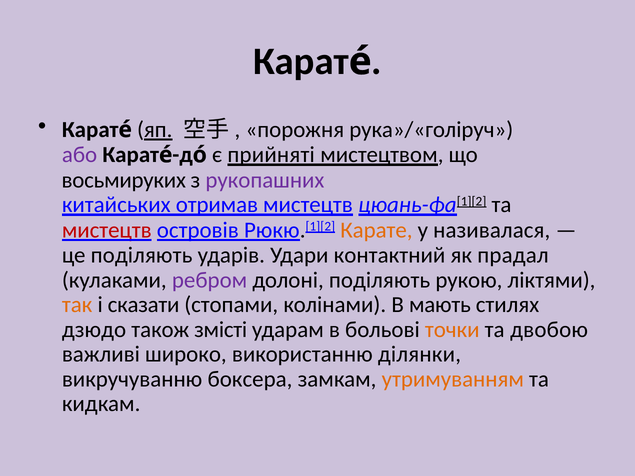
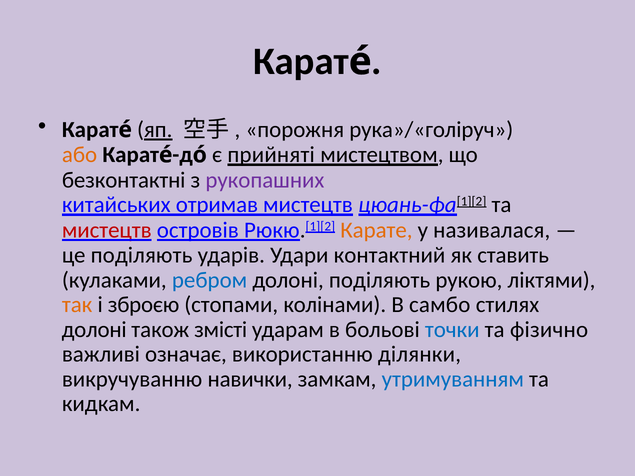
або colour: purple -> orange
восьмируких: восьмируких -> безконтактні
прадал: прадал -> ставить
ребром colour: purple -> blue
сказати: сказати -> зброєю
мають: мають -> самбо
дзюдо at (94, 330): дзюдо -> долоні
точки colour: orange -> blue
двобою: двобою -> фізично
широко: широко -> означає
боксера: боксера -> навички
утримуванням colour: orange -> blue
